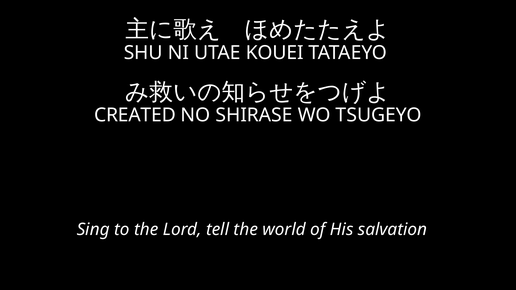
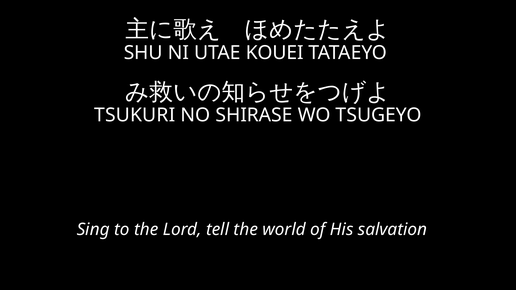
CREATED: CREATED -> TSUKURI
